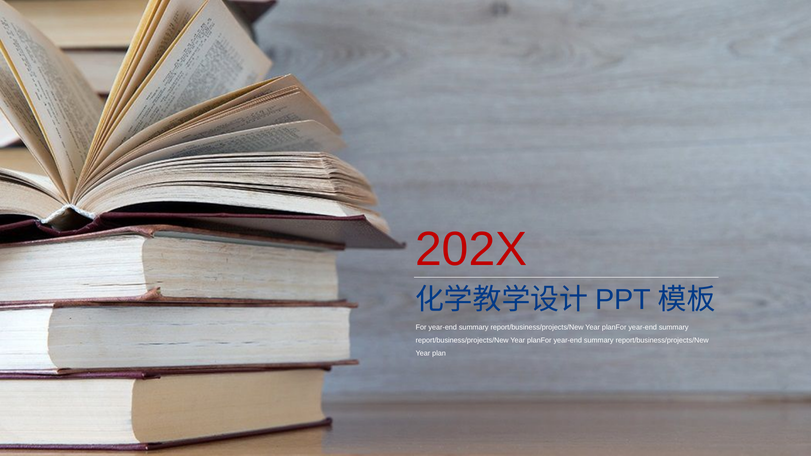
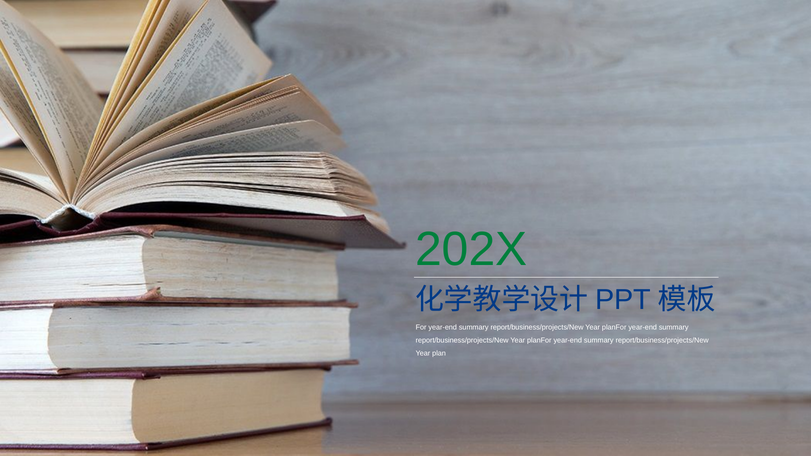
202X colour: red -> green
